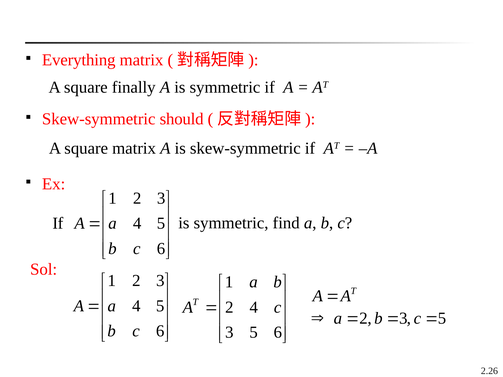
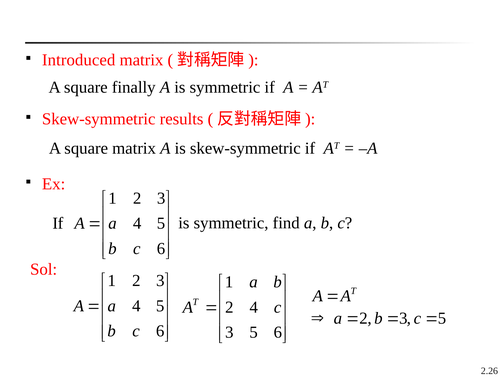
Everything: Everything -> Introduced
should: should -> results
